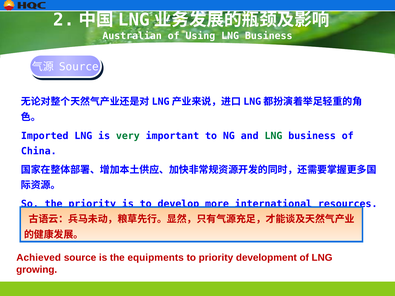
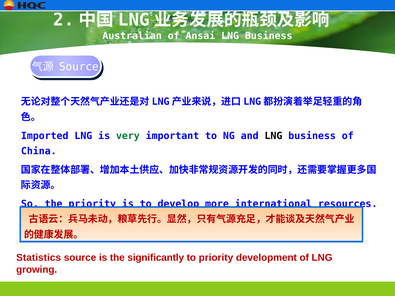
Using: Using -> Ansai
LNG at (273, 136) colour: green -> black
Achieved: Achieved -> Statistics
equipments: equipments -> significantly
